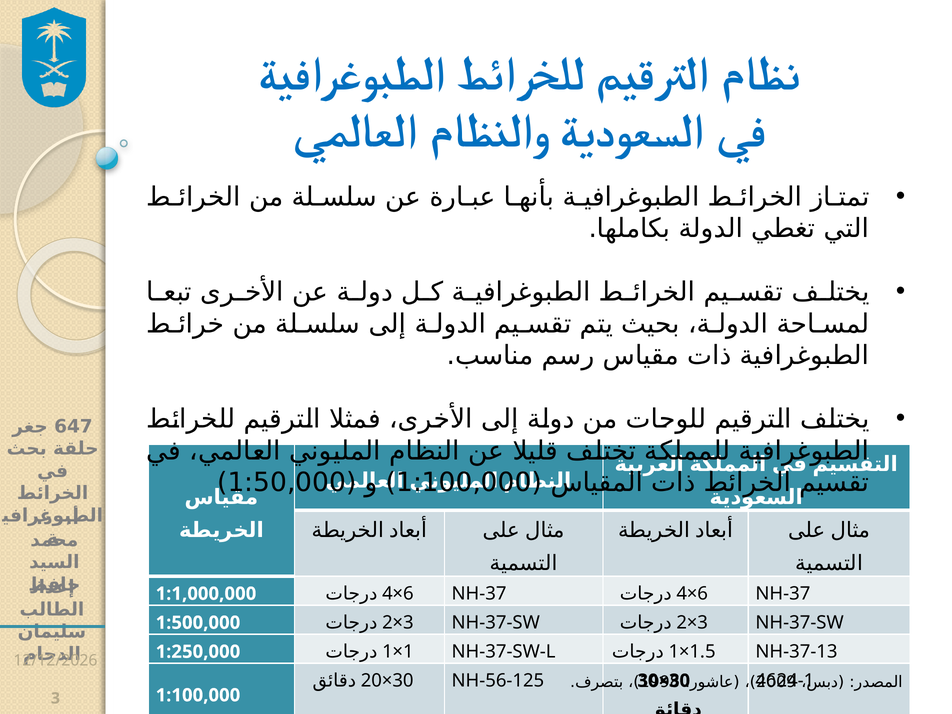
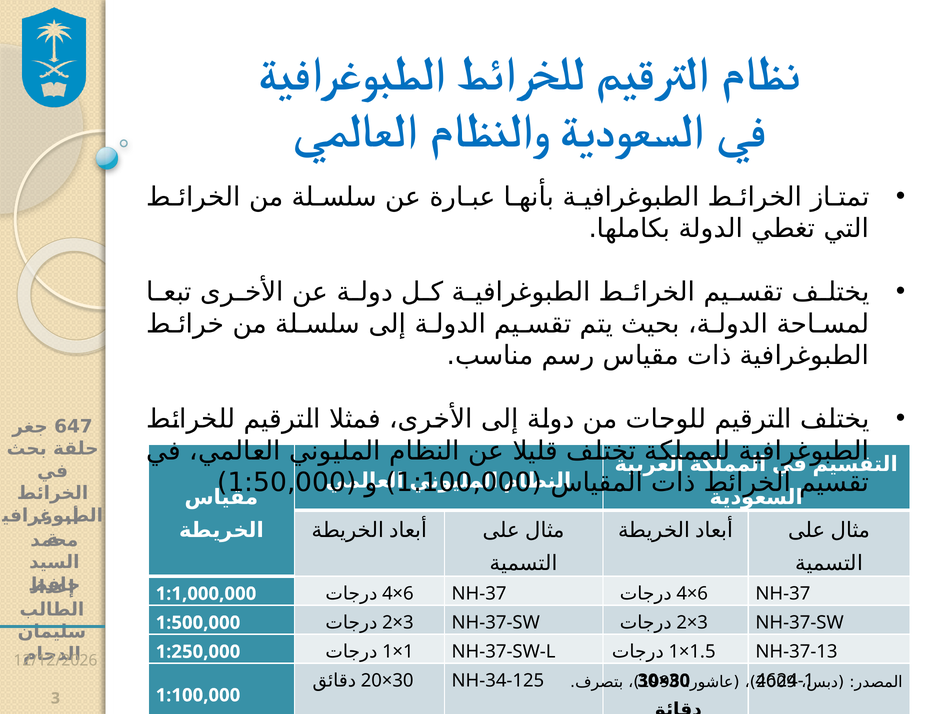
NH-56-125: NH-56-125 -> NH-34-125
